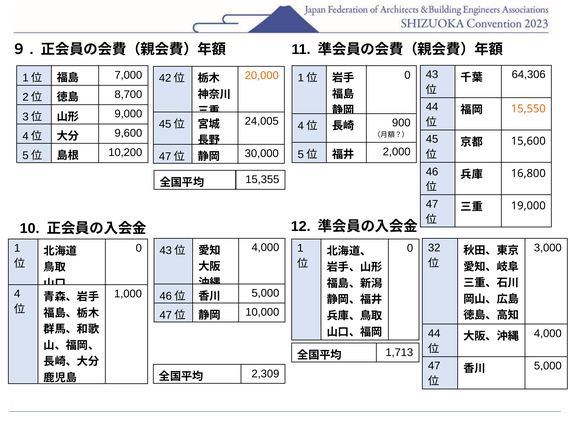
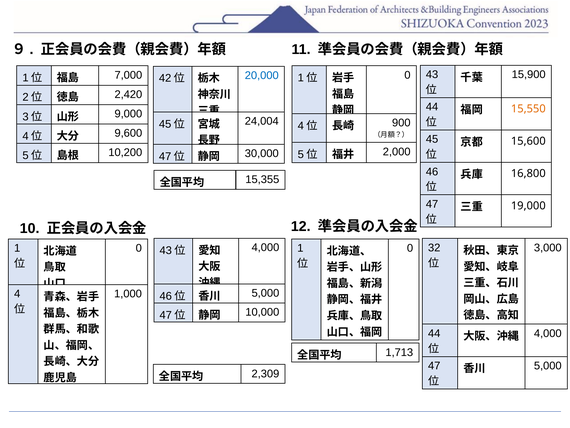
20,000 colour: orange -> blue
64,306: 64,306 -> 15,900
8,700: 8,700 -> 2,420
24,005: 24,005 -> 24,004
